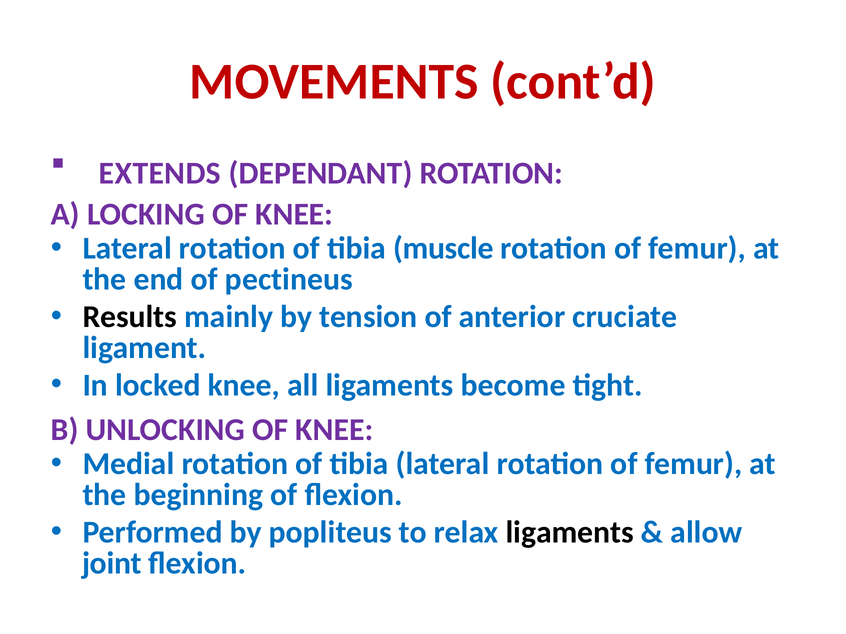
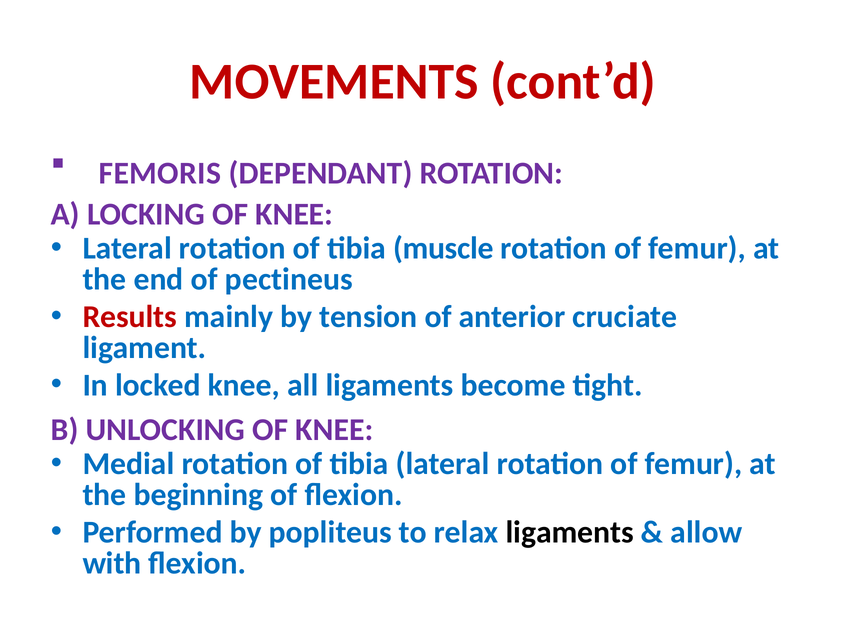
EXTENDS: EXTENDS -> FEMORIS
Results colour: black -> red
joint: joint -> with
